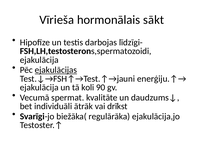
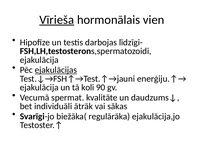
Vīrieša underline: none -> present
sākt: sākt -> vien
drīkst: drīkst -> sākas
